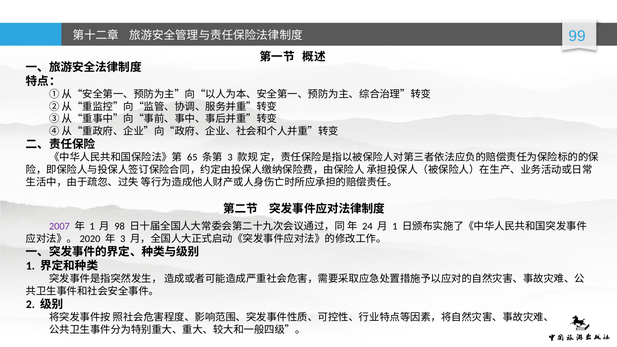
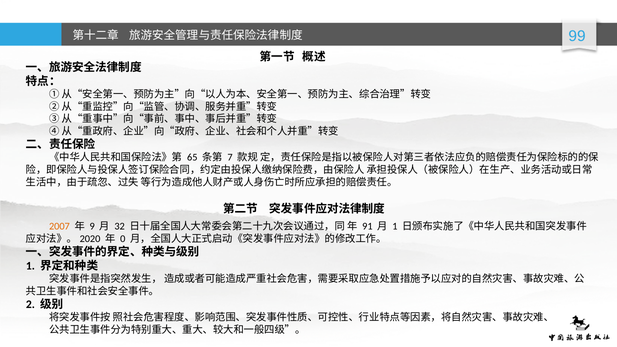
3 at (230, 158): 3 -> 7
2007 colour: purple -> orange
1 at (92, 227): 1 -> 9
98: 98 -> 32
24: 24 -> 91
3 at (123, 239): 3 -> 0
